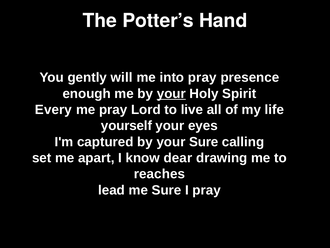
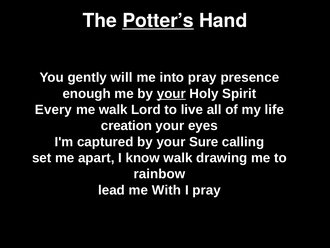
Potter’s underline: none -> present
me pray: pray -> walk
yourself: yourself -> creation
know dear: dear -> walk
reaches: reaches -> rainbow
me Sure: Sure -> With
